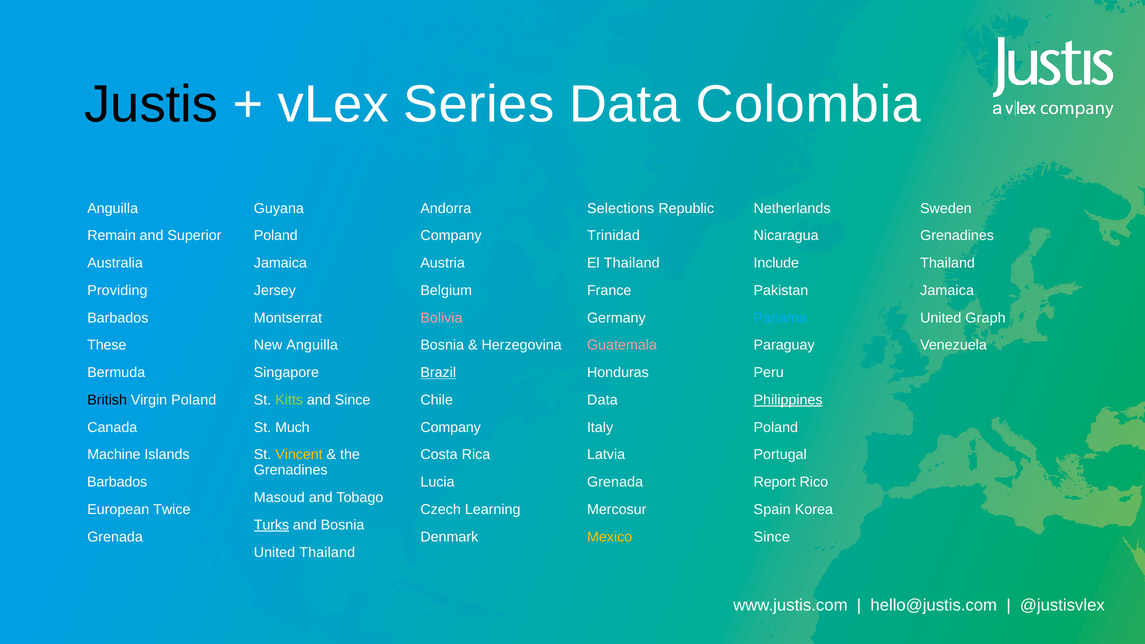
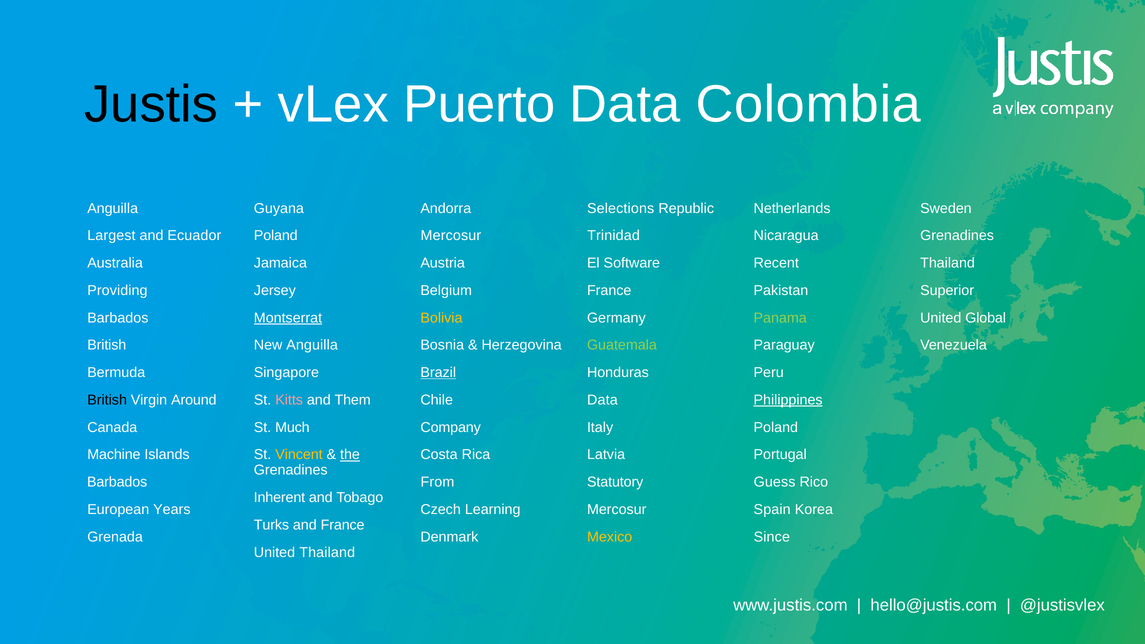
Series: Series -> Puerto
Remain: Remain -> Largest
Superior: Superior -> Ecuador
Company at (451, 236): Company -> Mercosur
El Thailand: Thailand -> Software
Include: Include -> Recent
Jamaica at (947, 290): Jamaica -> Superior
Montserrat underline: none -> present
Bolivia colour: pink -> yellow
Panama colour: light blue -> light green
Graph: Graph -> Global
These at (107, 345): These -> British
Guatemala colour: pink -> light green
Virgin Poland: Poland -> Around
Kitts colour: light green -> pink
and Since: Since -> Them
the underline: none -> present
Lucia: Lucia -> From
Grenada at (615, 482): Grenada -> Statutory
Report: Report -> Guess
Masoud: Masoud -> Inherent
Twice: Twice -> Years
Turks underline: present -> none
and Bosnia: Bosnia -> France
